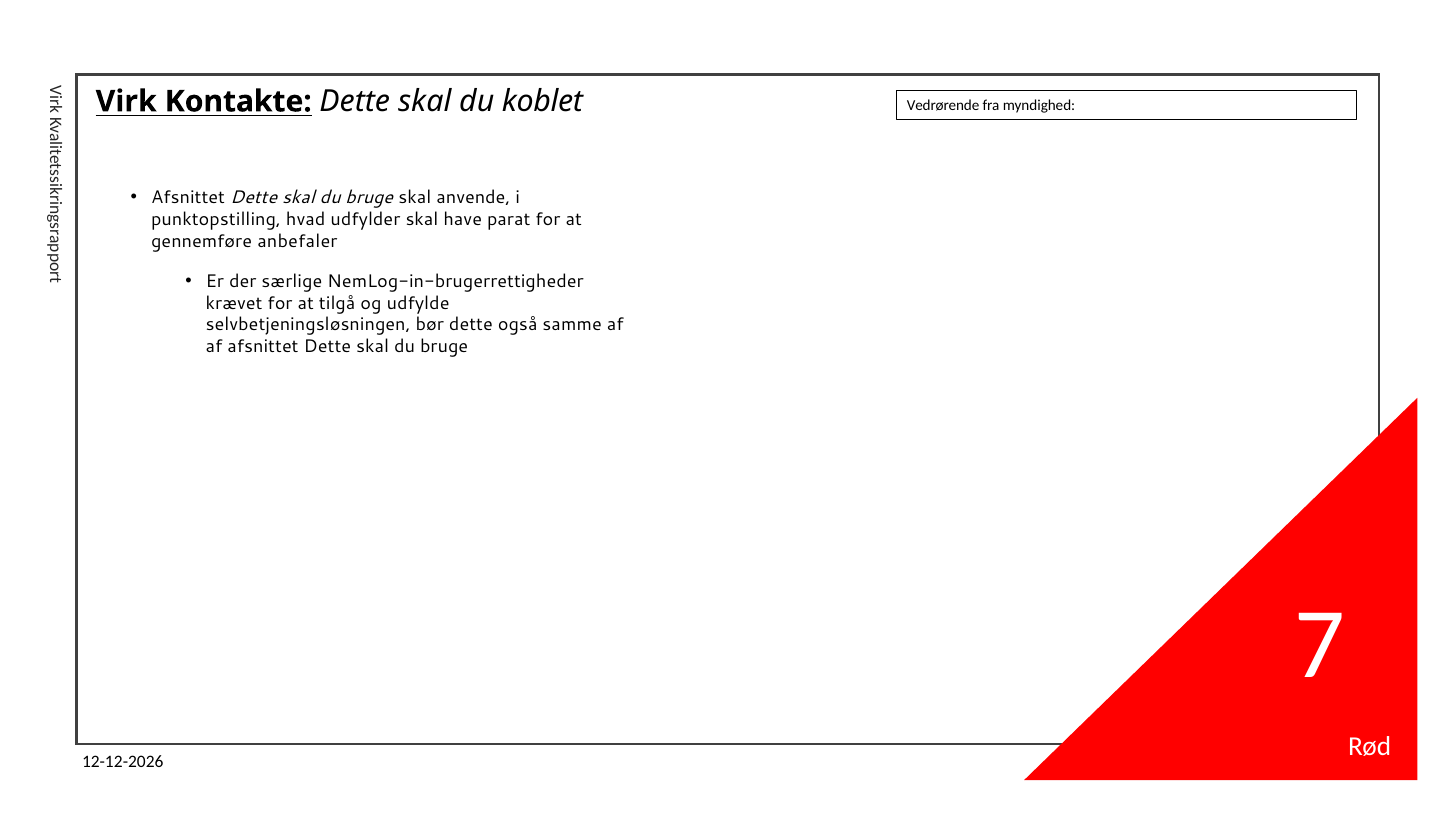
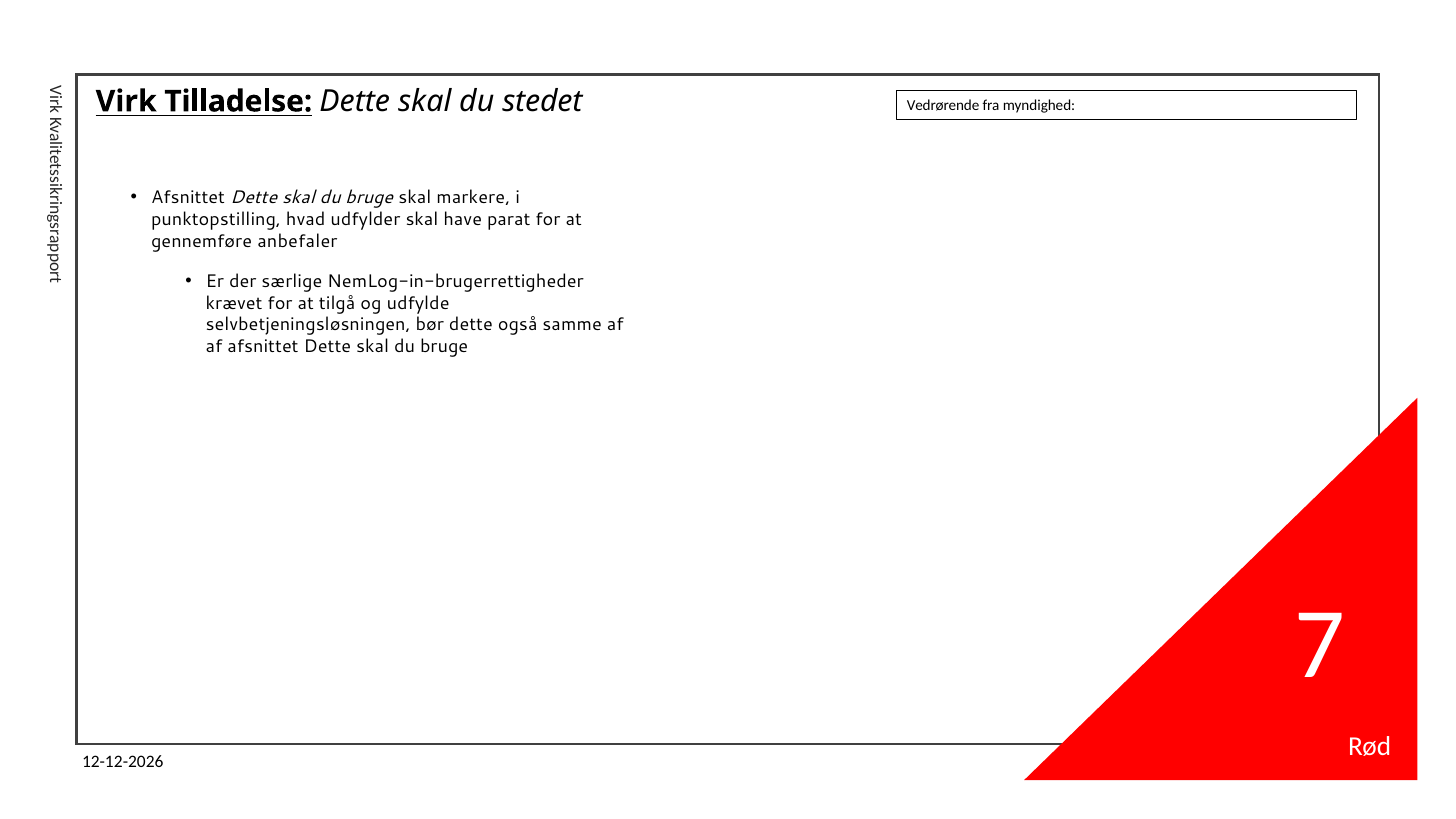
Kontakte: Kontakte -> Tilladelse
koblet: koblet -> stedet
anvende: anvende -> markere
